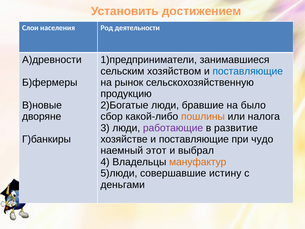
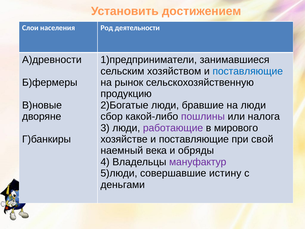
на было: было -> люди
пошлины colour: orange -> purple
развитие: развитие -> мирового
чудо: чудо -> свой
этот: этот -> века
выбрал: выбрал -> обряды
мануфактур colour: orange -> purple
